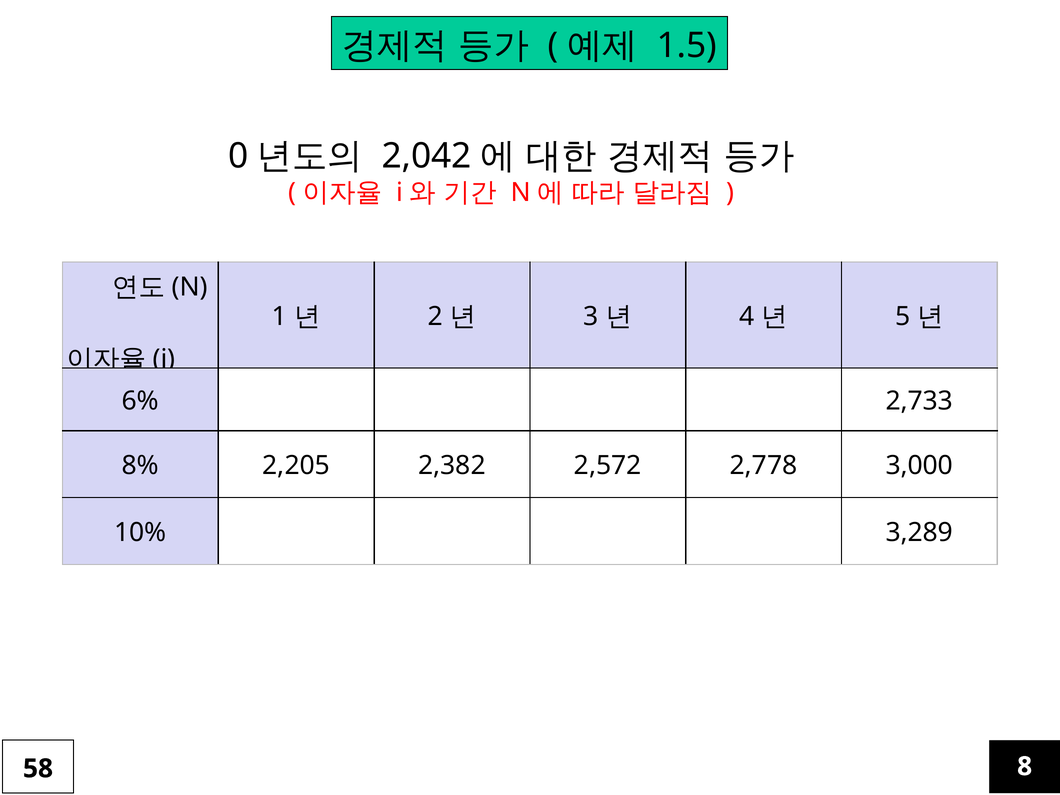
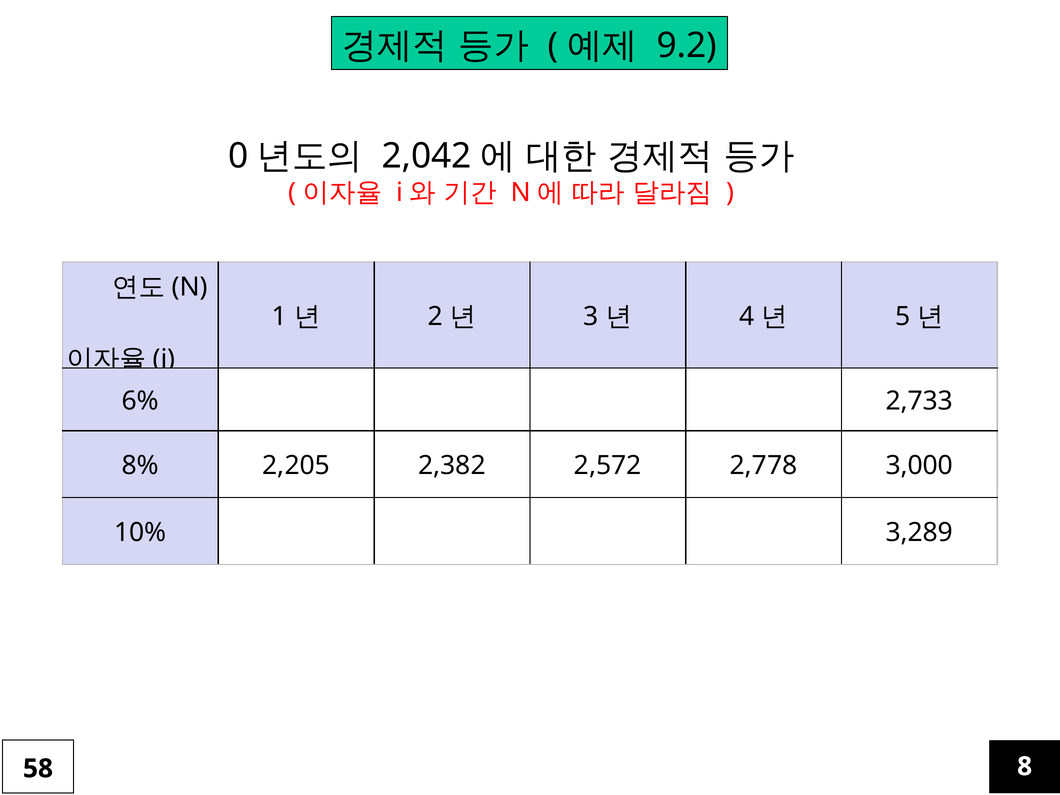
1.5: 1.5 -> 9.2
